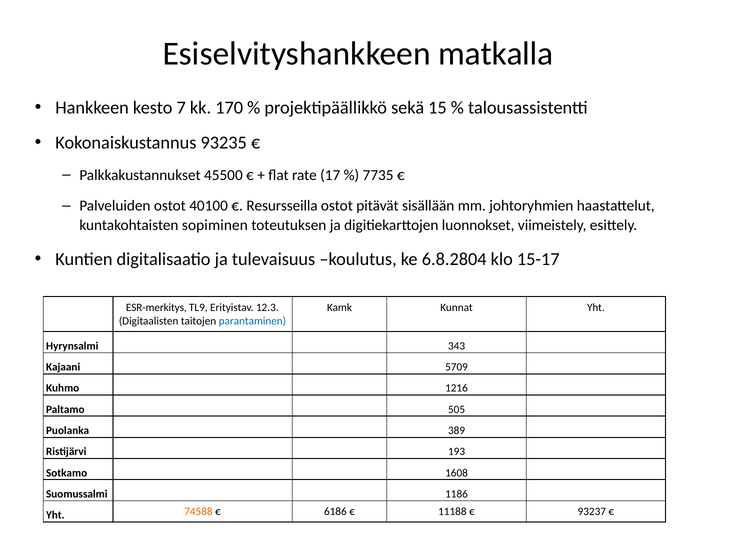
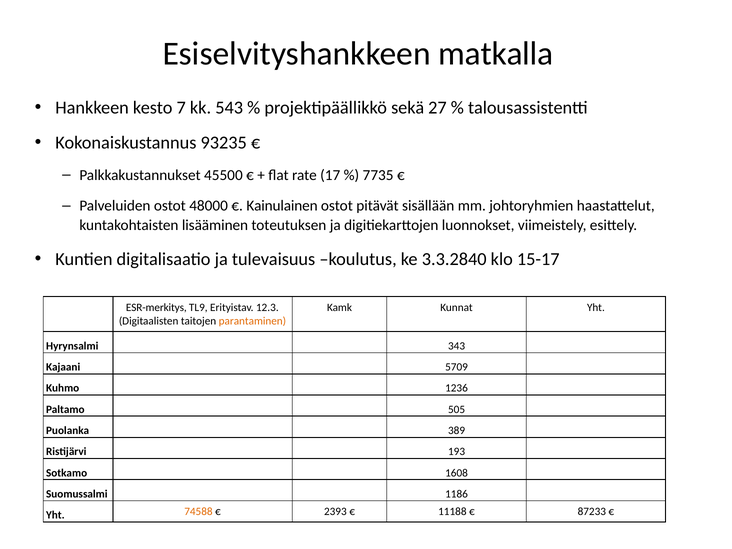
170: 170 -> 543
15: 15 -> 27
40100: 40100 -> 48000
Resursseilla: Resursseilla -> Kainulainen
sopiminen: sopiminen -> lisääminen
6.8.2804: 6.8.2804 -> 3.3.2840
parantaminen colour: blue -> orange
1216: 1216 -> 1236
6186: 6186 -> 2393
93237: 93237 -> 87233
